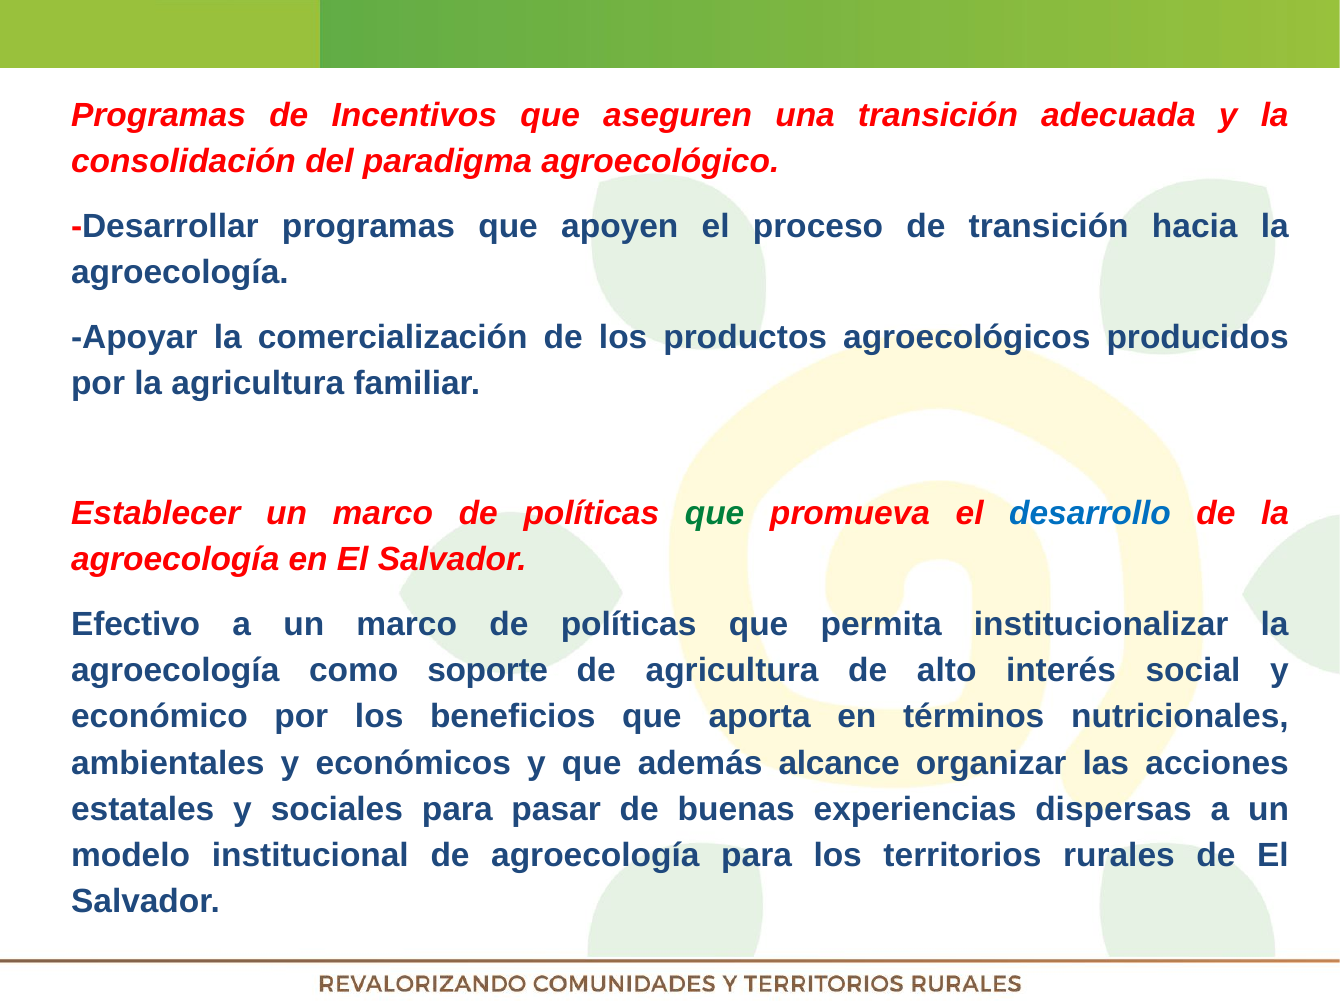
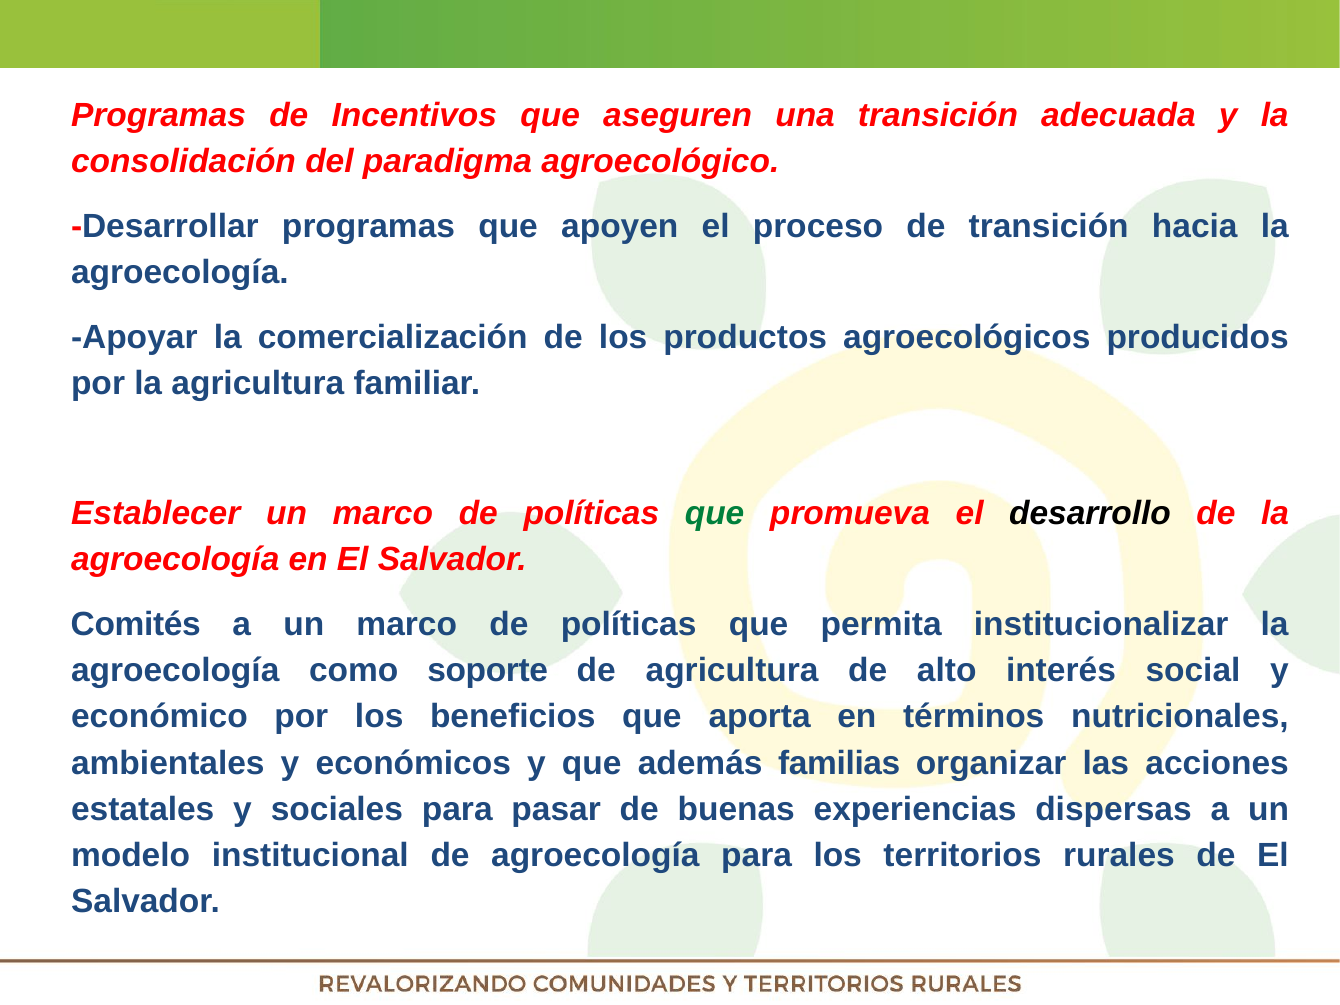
desarrollo colour: blue -> black
Efectivo: Efectivo -> Comités
alcance: alcance -> familias
